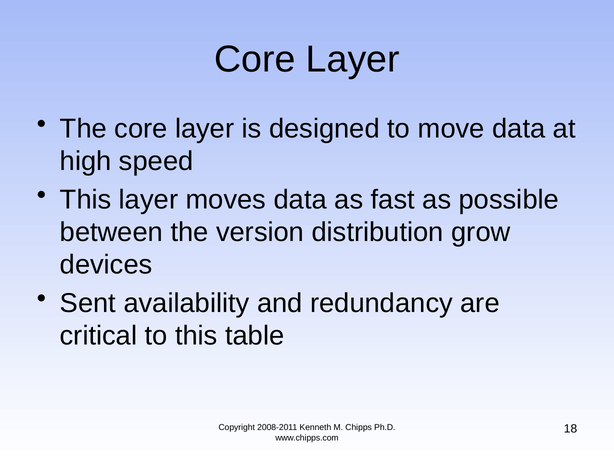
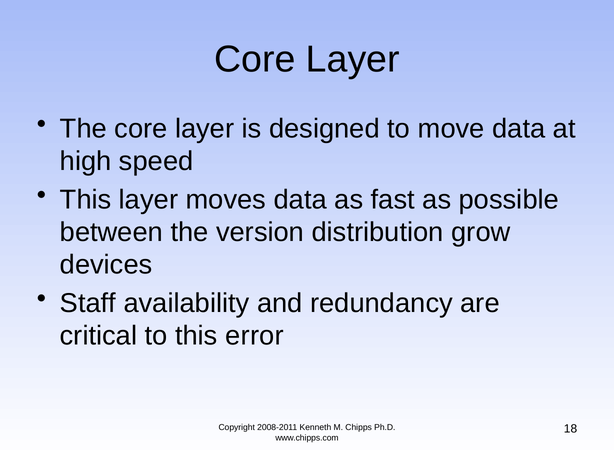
Sent: Sent -> Staff
table: table -> error
